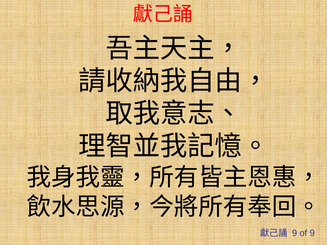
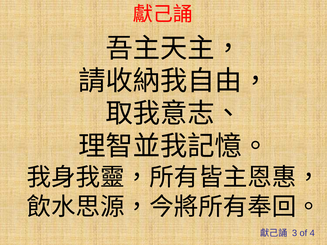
9 at (295, 233): 9 -> 3
of 9: 9 -> 4
